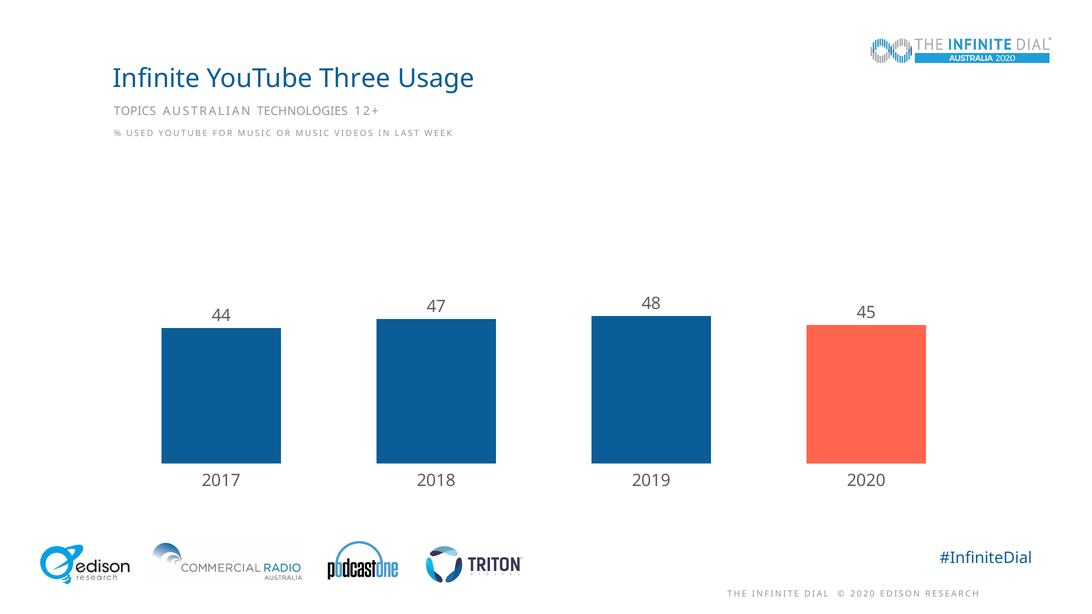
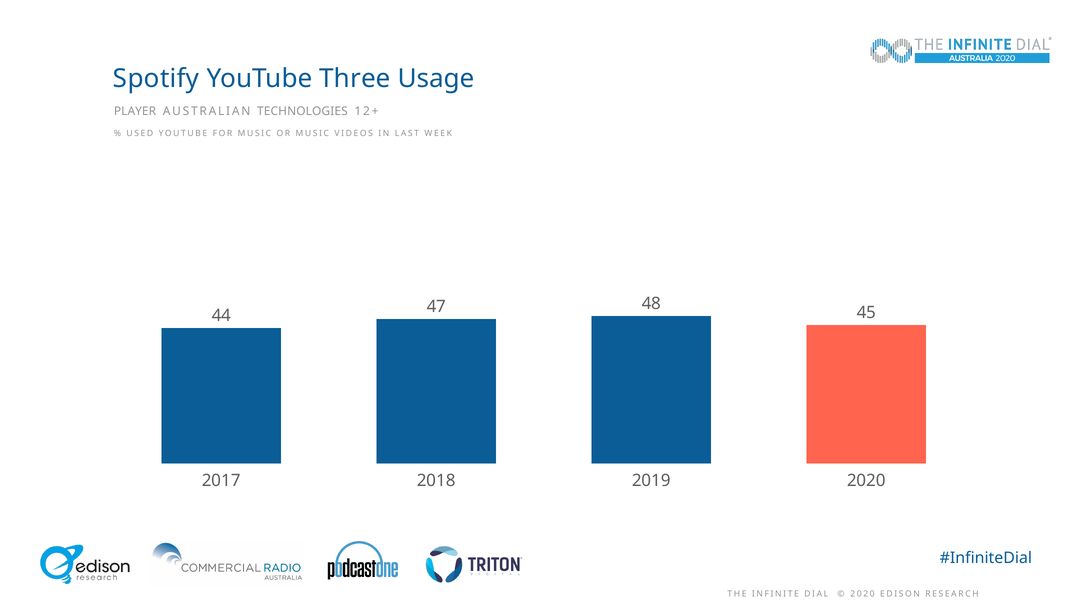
Infinite at (156, 79): Infinite -> Spotify
TOPICS: TOPICS -> PLAYER
